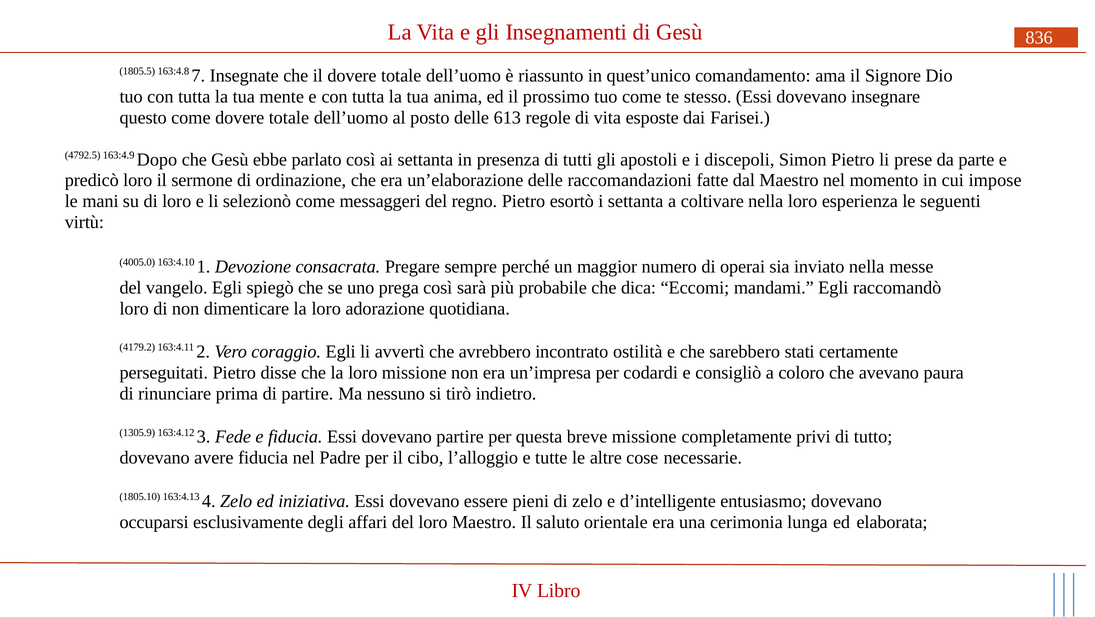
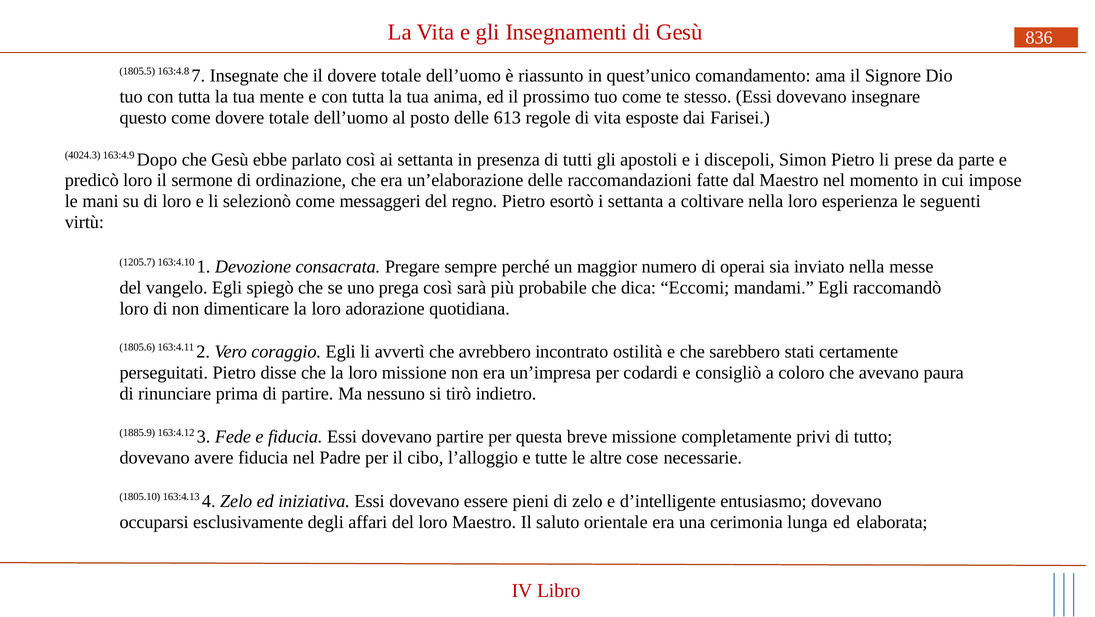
4792.5: 4792.5 -> 4024.3
4005.0: 4005.0 -> 1205.7
4179.2: 4179.2 -> 1805.6
1305.9: 1305.9 -> 1885.9
